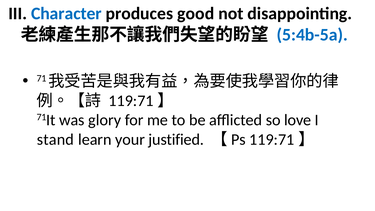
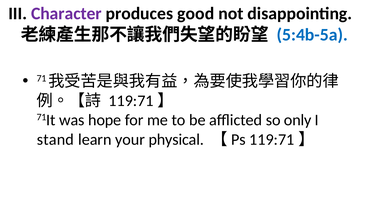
Character colour: blue -> purple
glory: glory -> hope
love: love -> only
justified: justified -> physical
